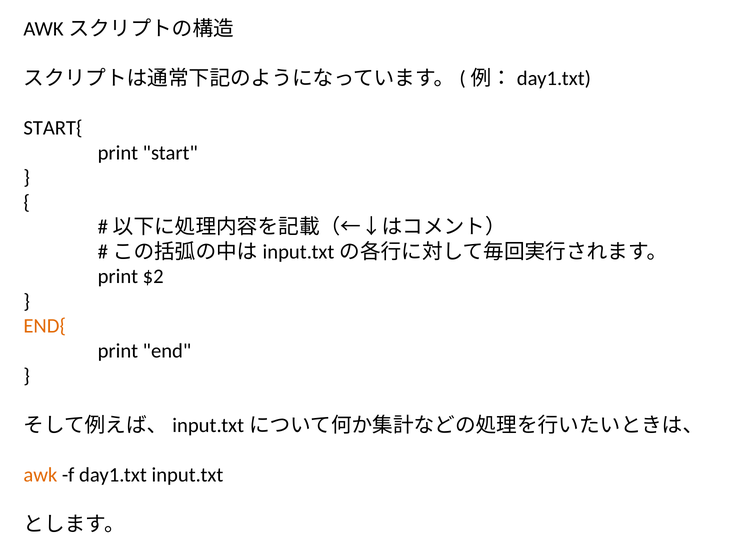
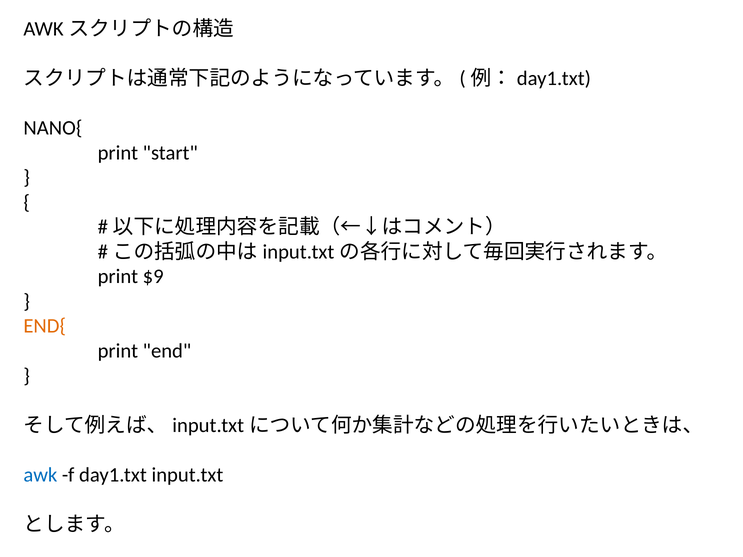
START{: START{ -> NANO{
$2: $2 -> $9
awk colour: orange -> blue
